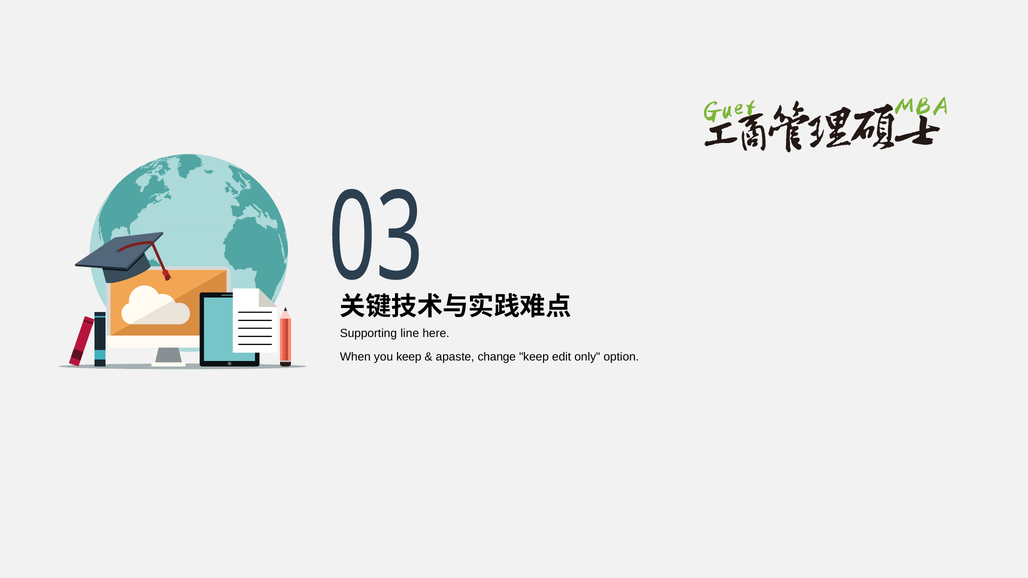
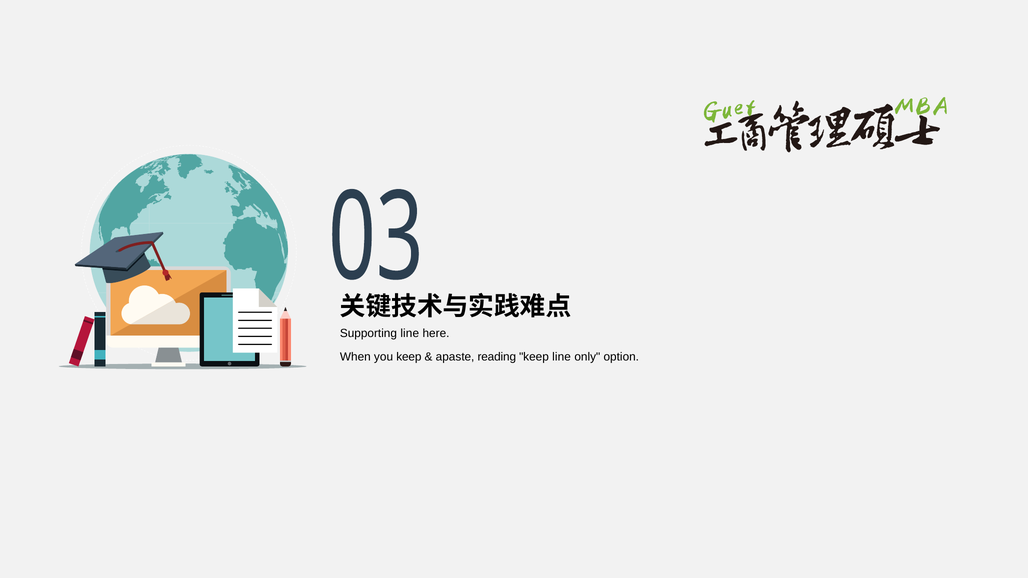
change: change -> reading
keep edit: edit -> line
